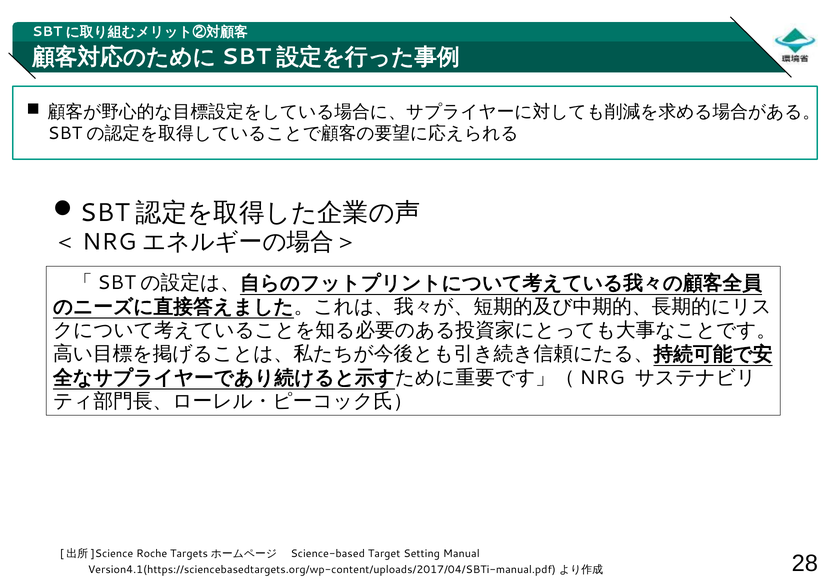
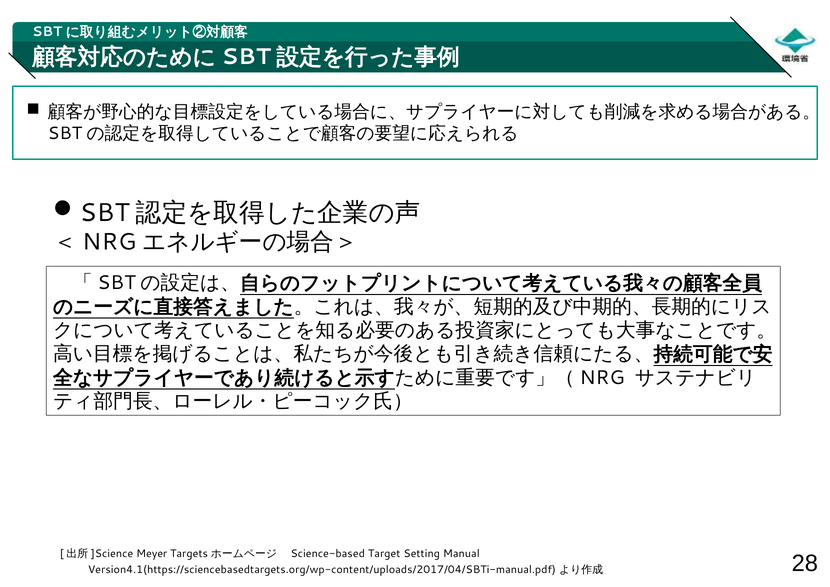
Roche: Roche -> Meyer
